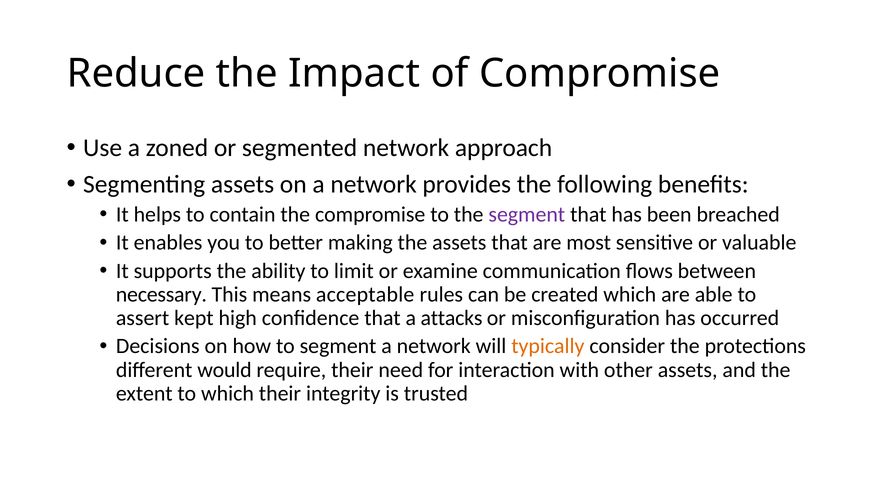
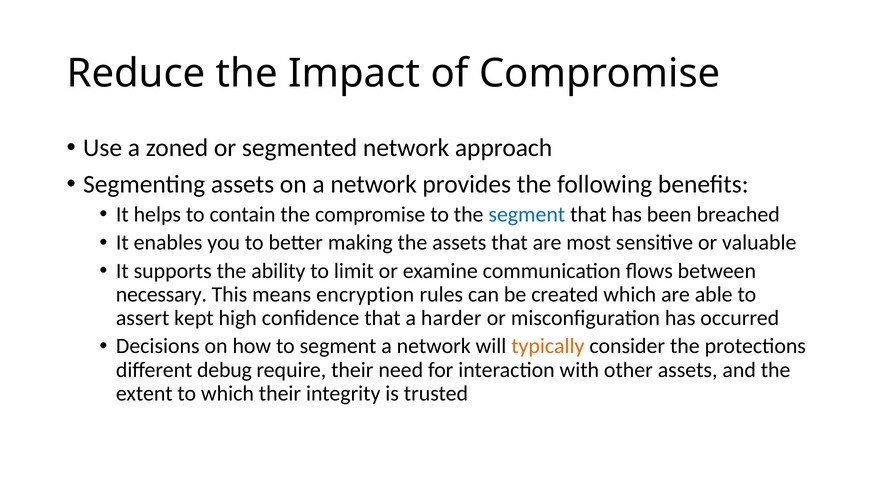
segment at (527, 215) colour: purple -> blue
acceptable: acceptable -> encryption
attacks: attacks -> harder
would: would -> debug
